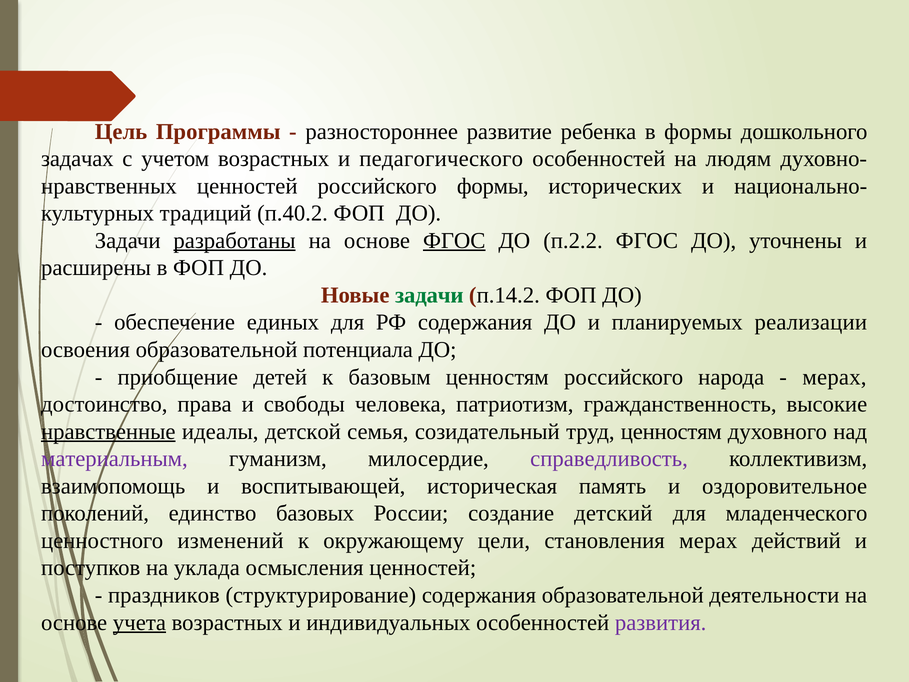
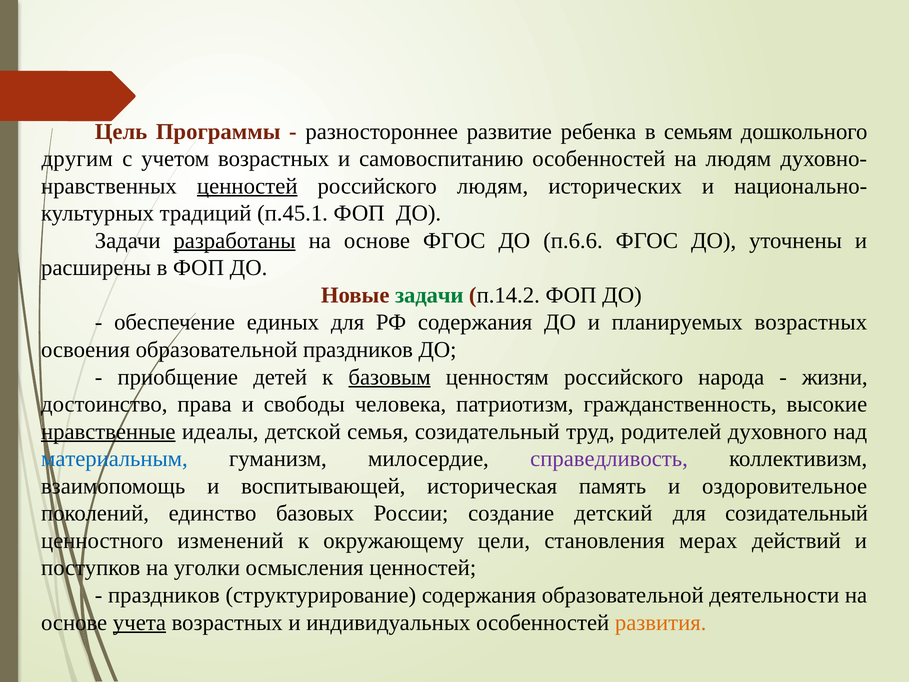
в формы: формы -> семьям
задачах: задачах -> другим
педагогического: педагогического -> самовоспитанию
ценностей at (247, 186) underline: none -> present
российского формы: формы -> людям
п.40.2: п.40.2 -> п.45.1
ФГОС at (454, 241) underline: present -> none
п.2.2: п.2.2 -> п.6.6
планируемых реализации: реализации -> возрастных
образовательной потенциала: потенциала -> праздников
базовым underline: none -> present
мерах at (835, 377): мерах -> жизни
труд ценностям: ценностям -> родителей
материальным colour: purple -> blue
для младенческого: младенческого -> созидательный
уклада: уклада -> уголки
развития colour: purple -> orange
